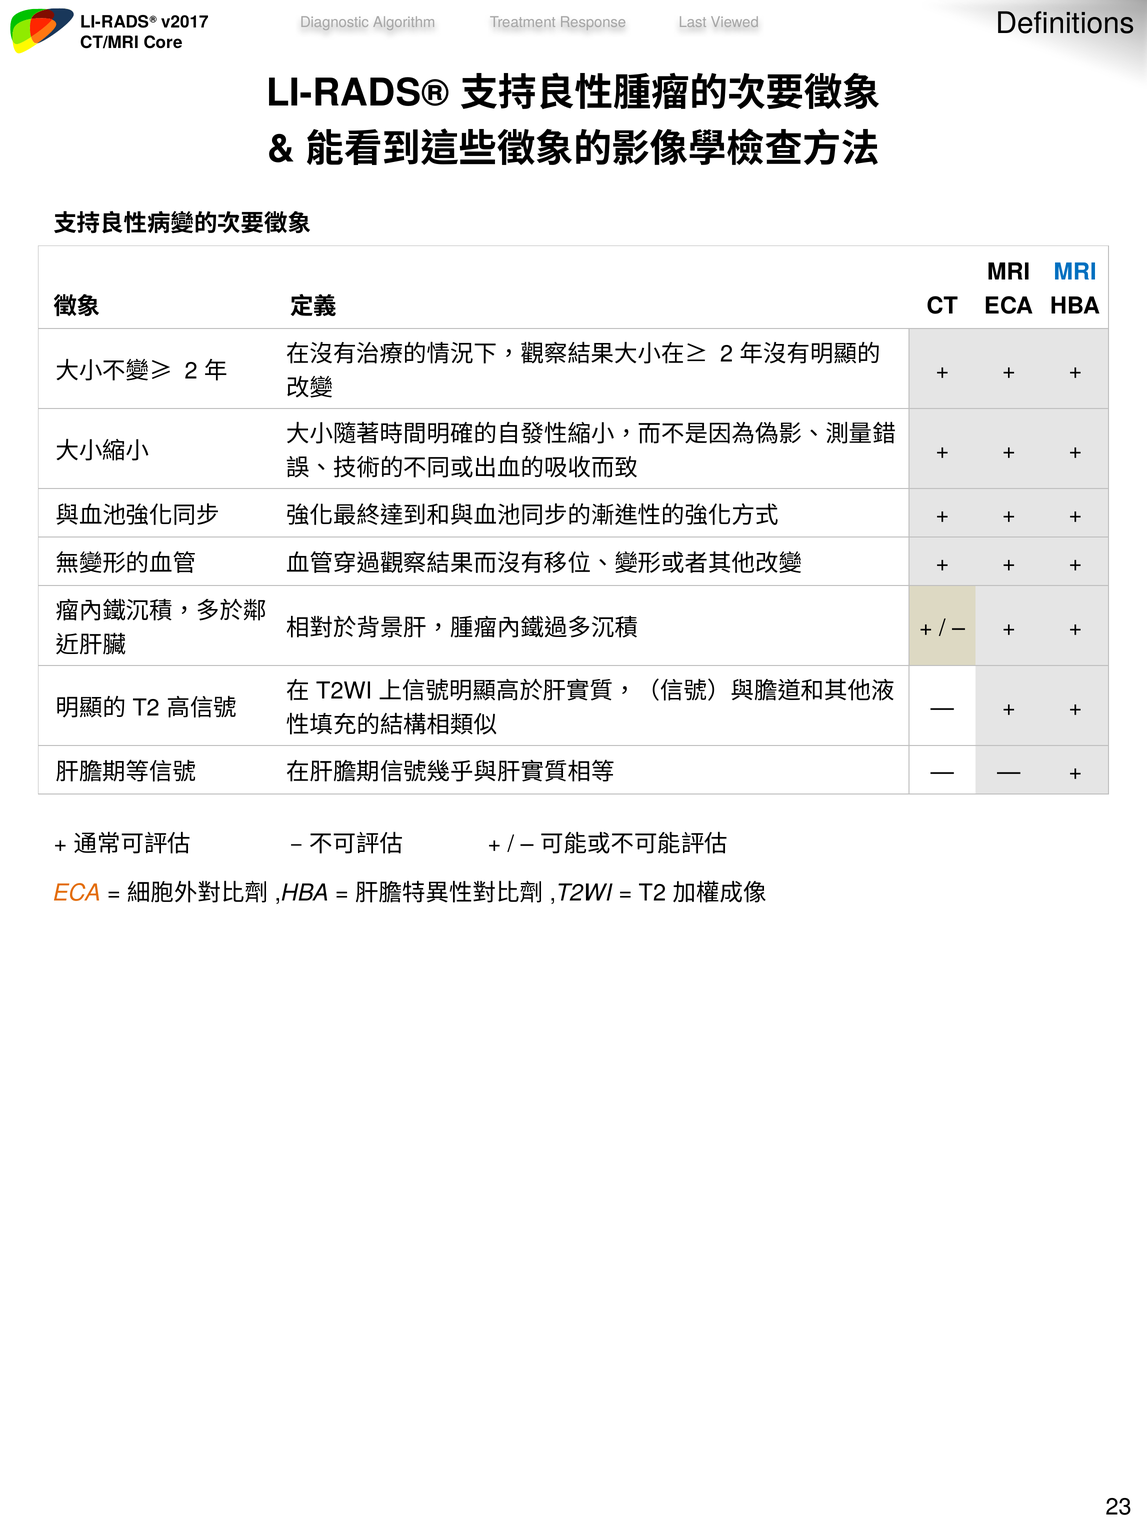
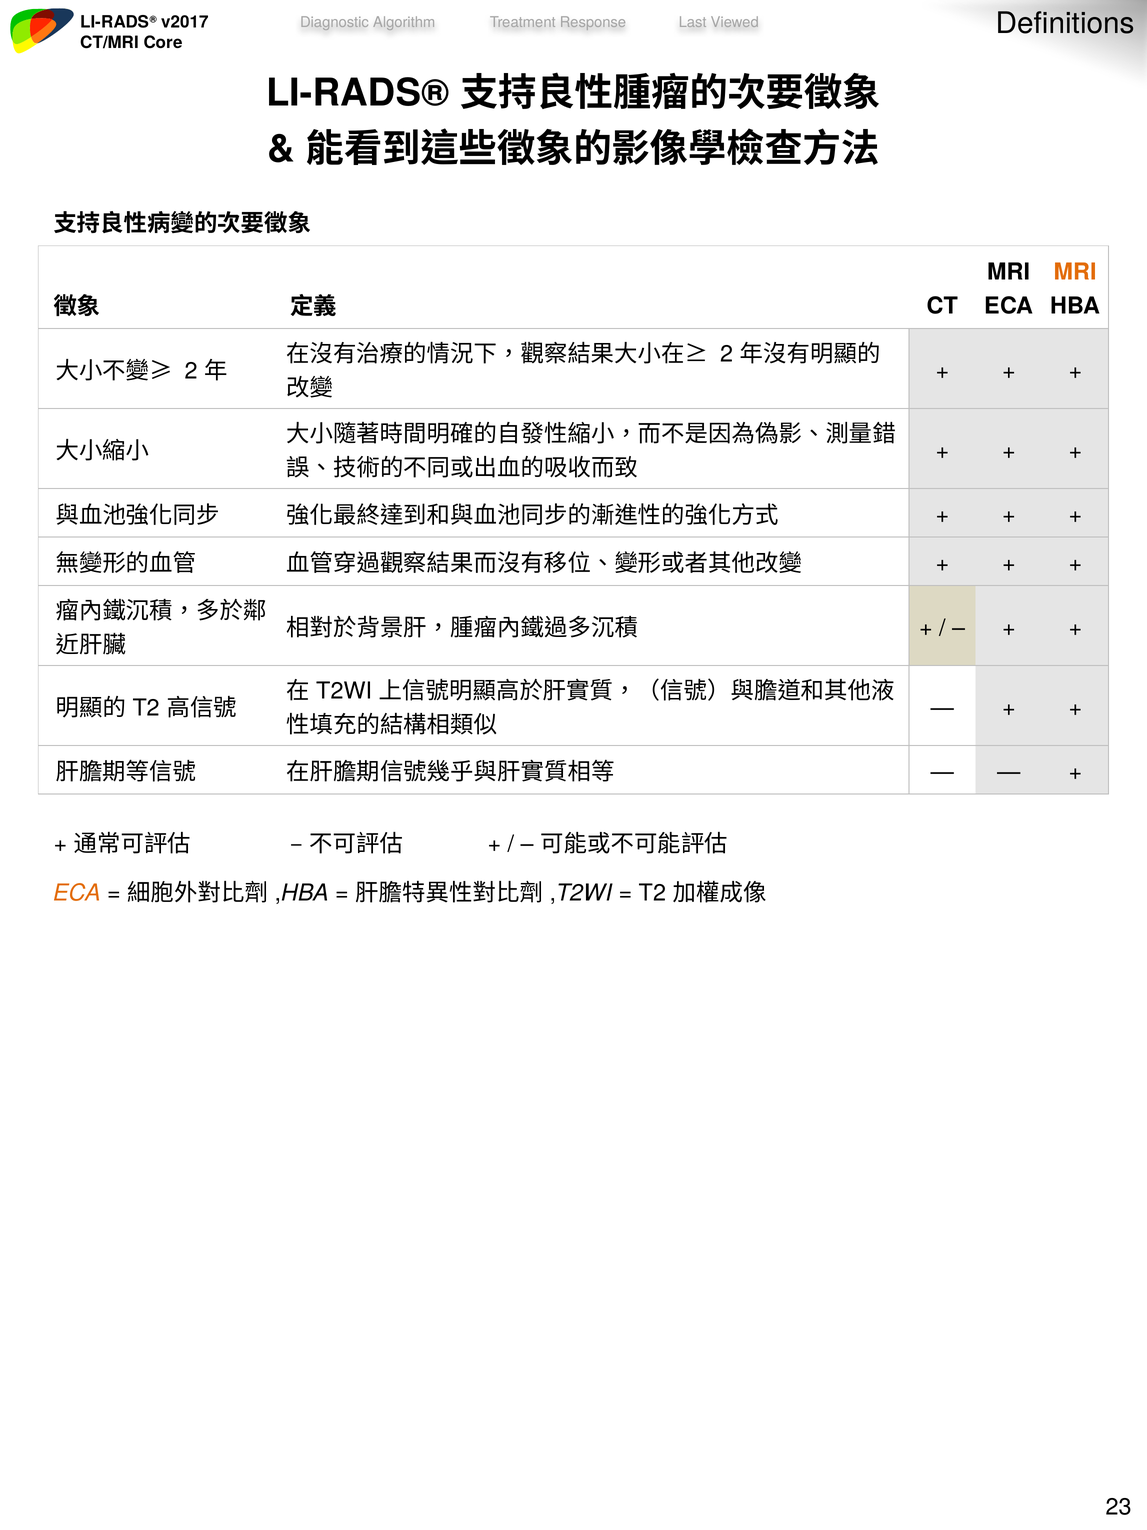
MRI at (1075, 272) colour: blue -> orange
